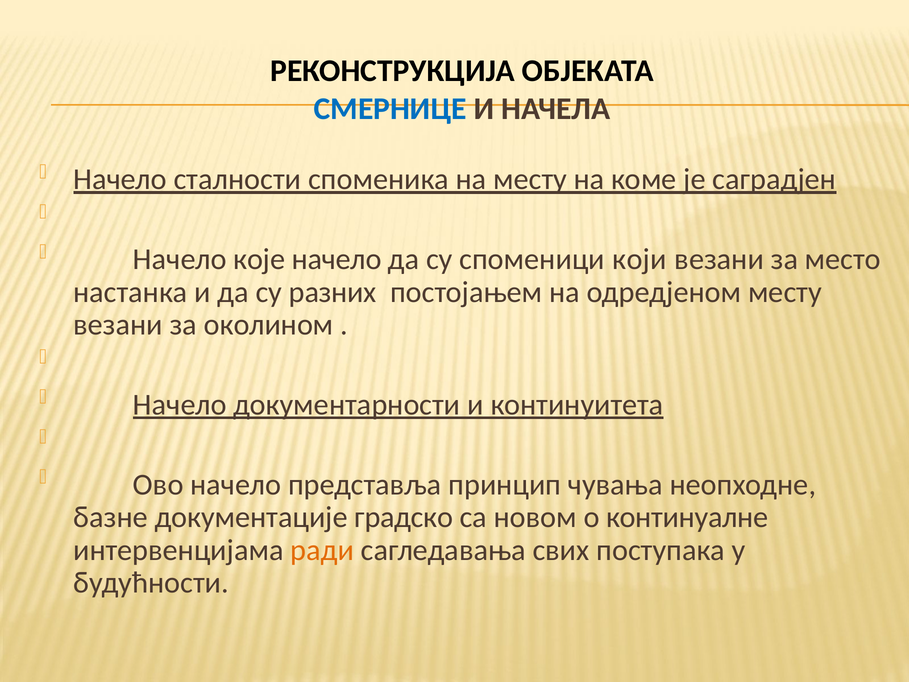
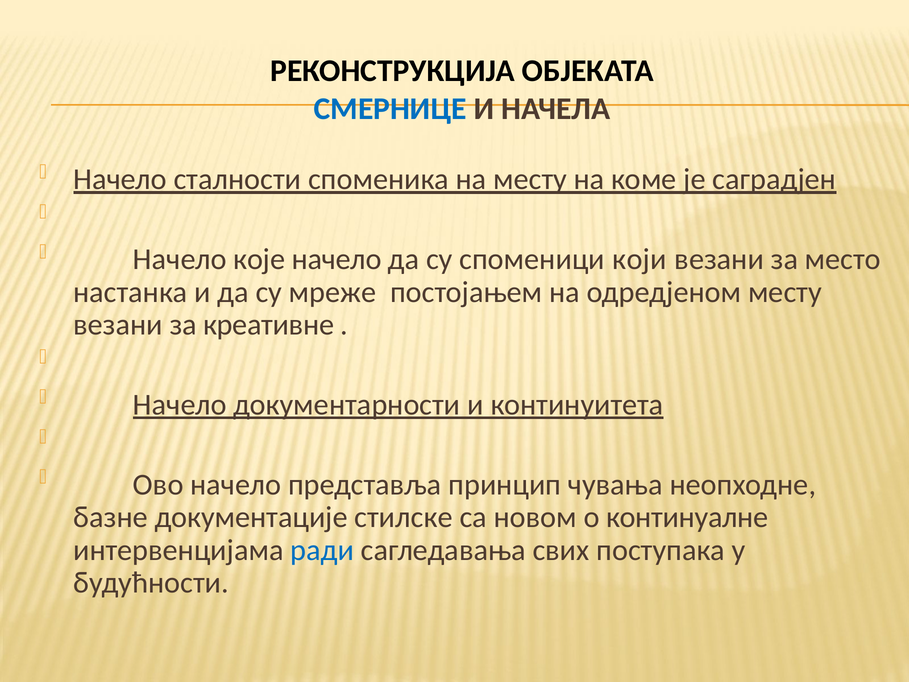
разних: разних -> мреже
околином: околином -> креативне
градско: градско -> стилске
ради colour: orange -> blue
